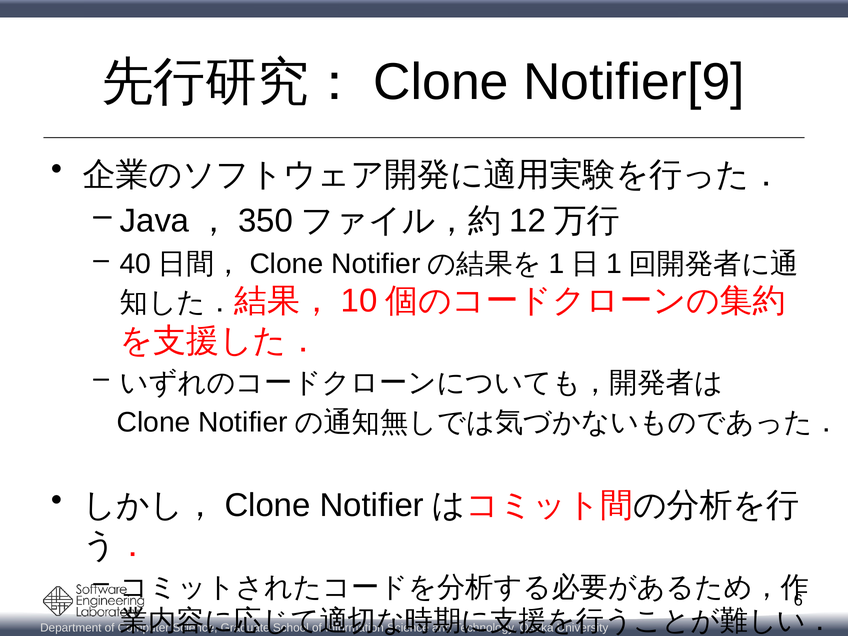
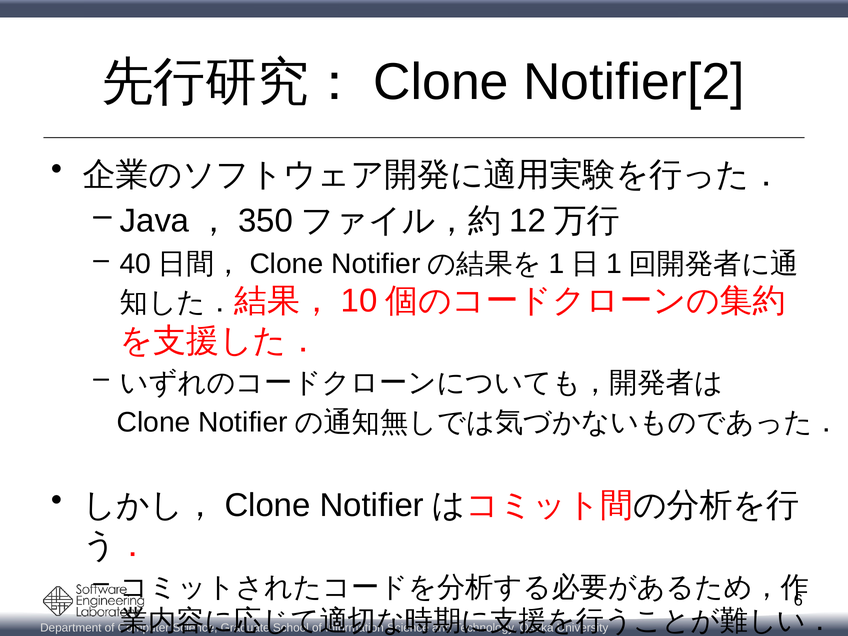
Notifier[9: Notifier[9 -> Notifier[2
